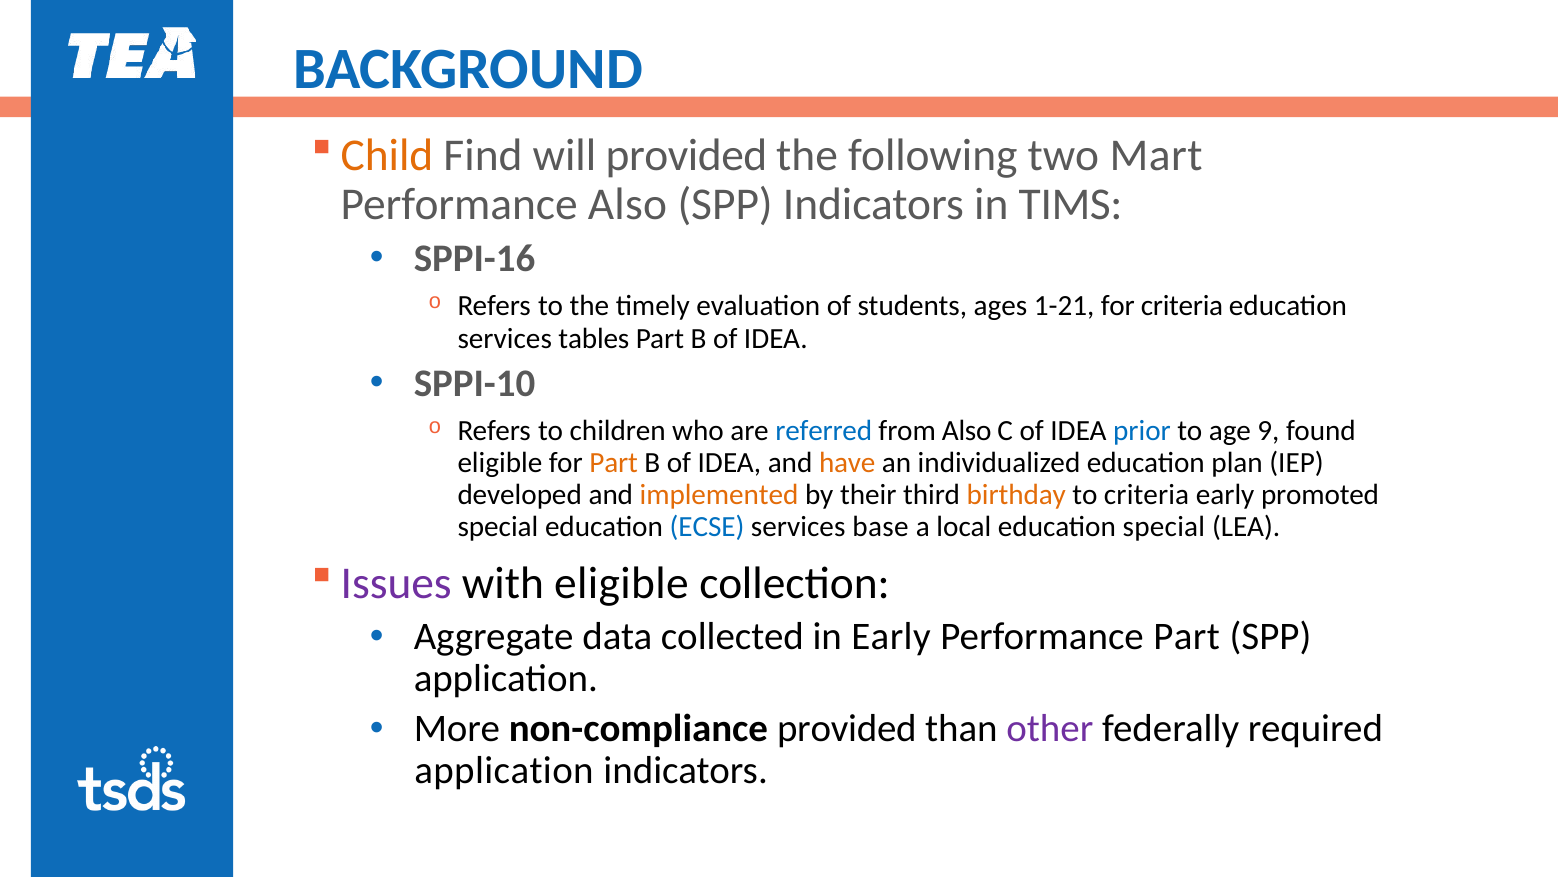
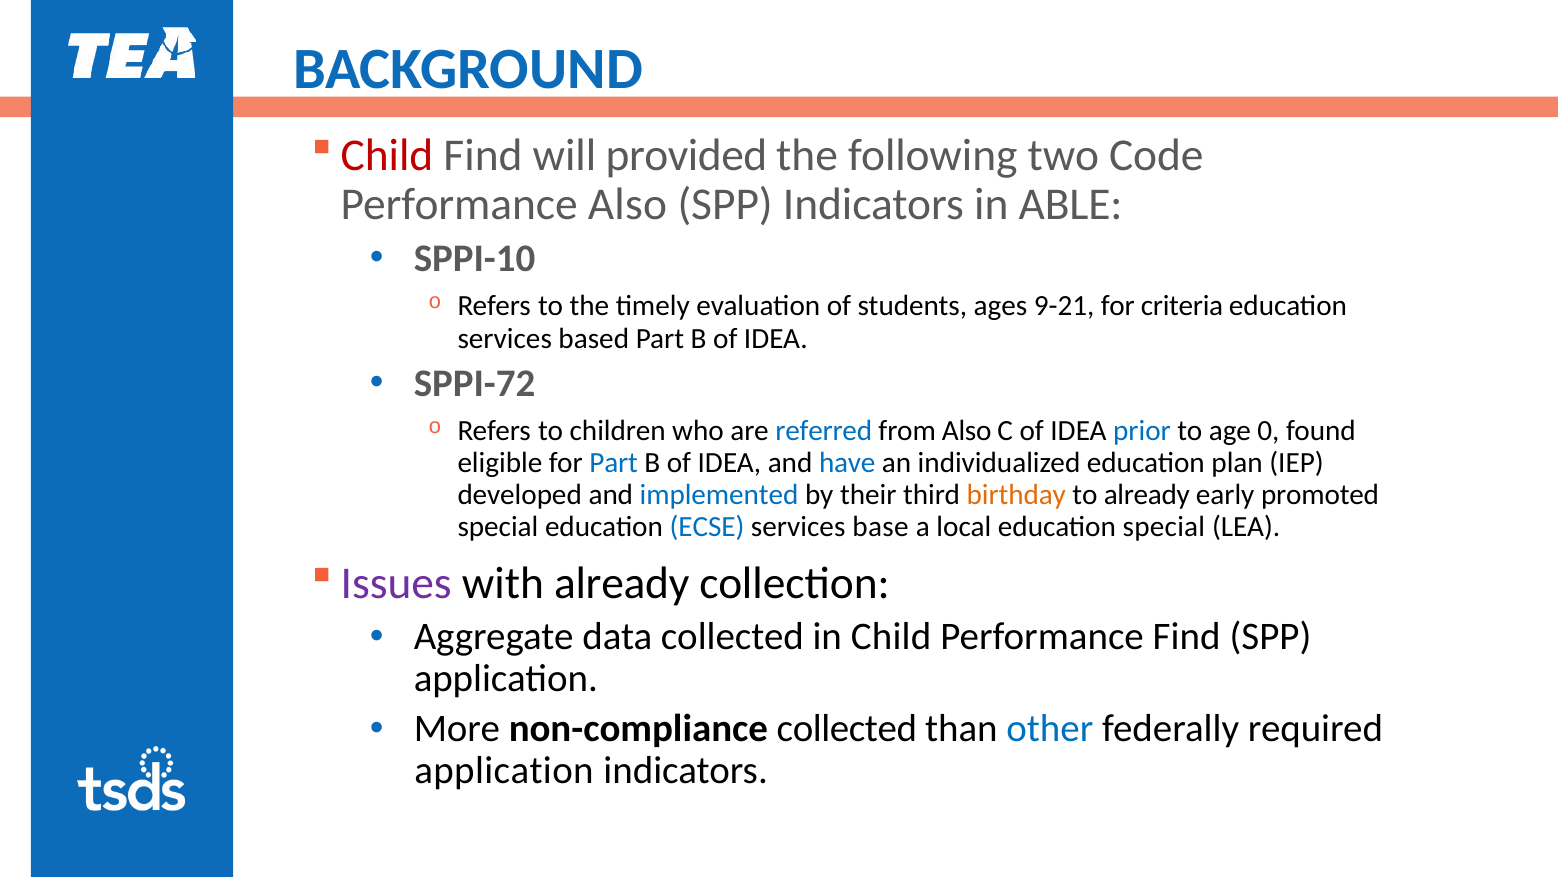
Child at (387, 155) colour: orange -> red
Mart: Mart -> Code
TIMS: TIMS -> ABLE
SPPI-16: SPPI-16 -> SPPI-10
1-21: 1-21 -> 9-21
tables: tables -> based
SPPI-10: SPPI-10 -> SPPI-72
9: 9 -> 0
Part at (614, 463) colour: orange -> blue
have colour: orange -> blue
implemented colour: orange -> blue
to criteria: criteria -> already
with eligible: eligible -> already
in Early: Early -> Child
Performance Part: Part -> Find
non-compliance provided: provided -> collected
other colour: purple -> blue
